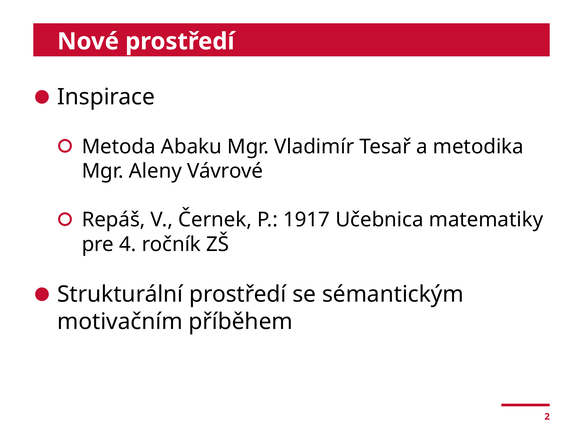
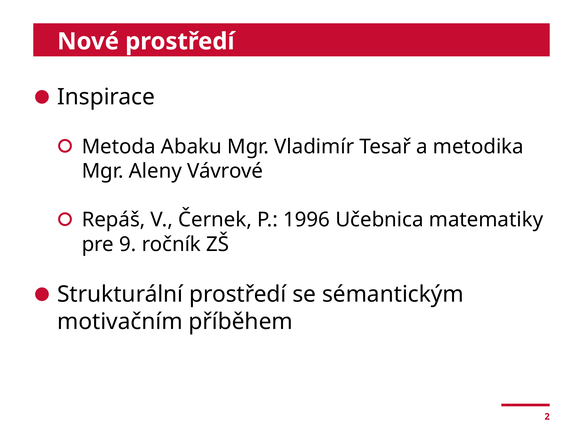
1917: 1917 -> 1996
4: 4 -> 9
